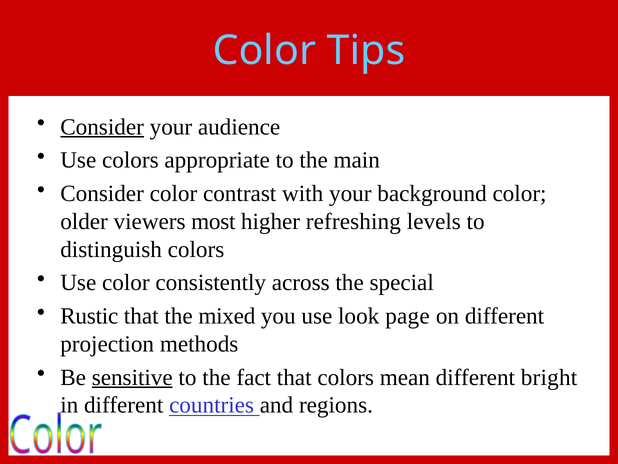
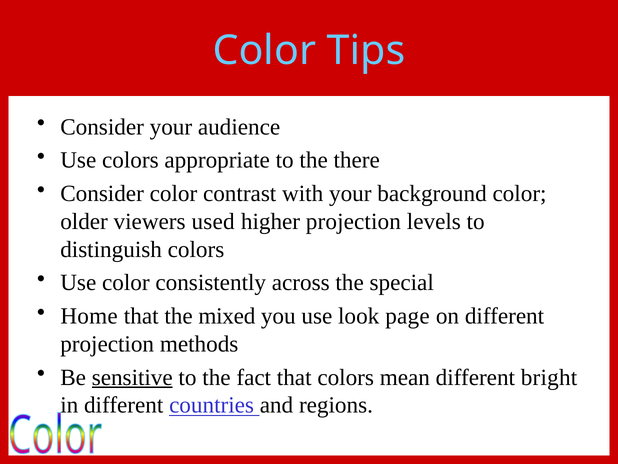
Consider at (102, 127) underline: present -> none
main: main -> there
most: most -> used
higher refreshing: refreshing -> projection
Rustic: Rustic -> Home
